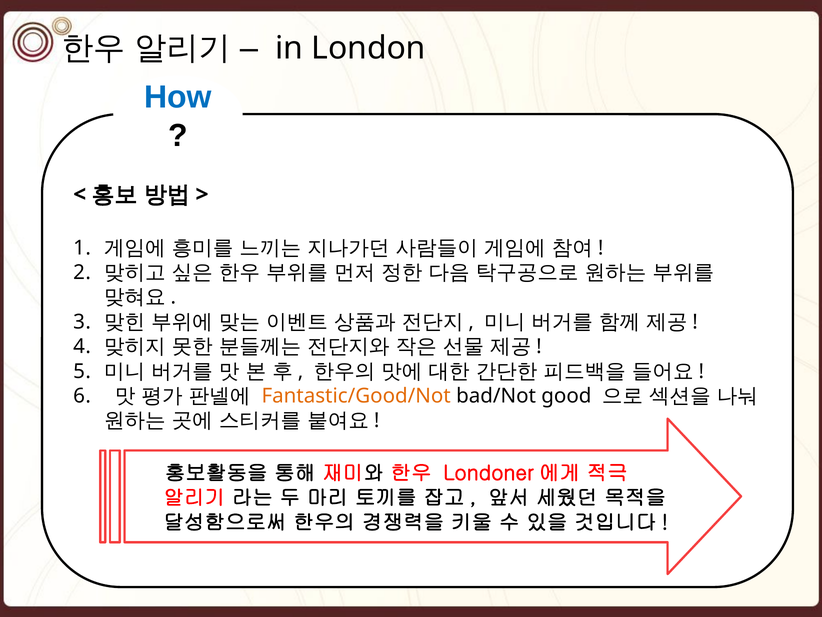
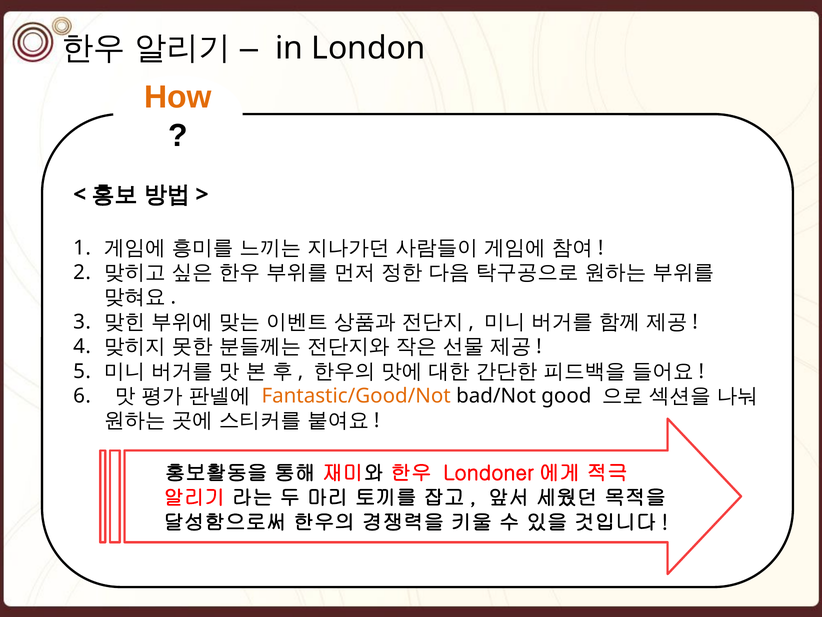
How colour: blue -> orange
